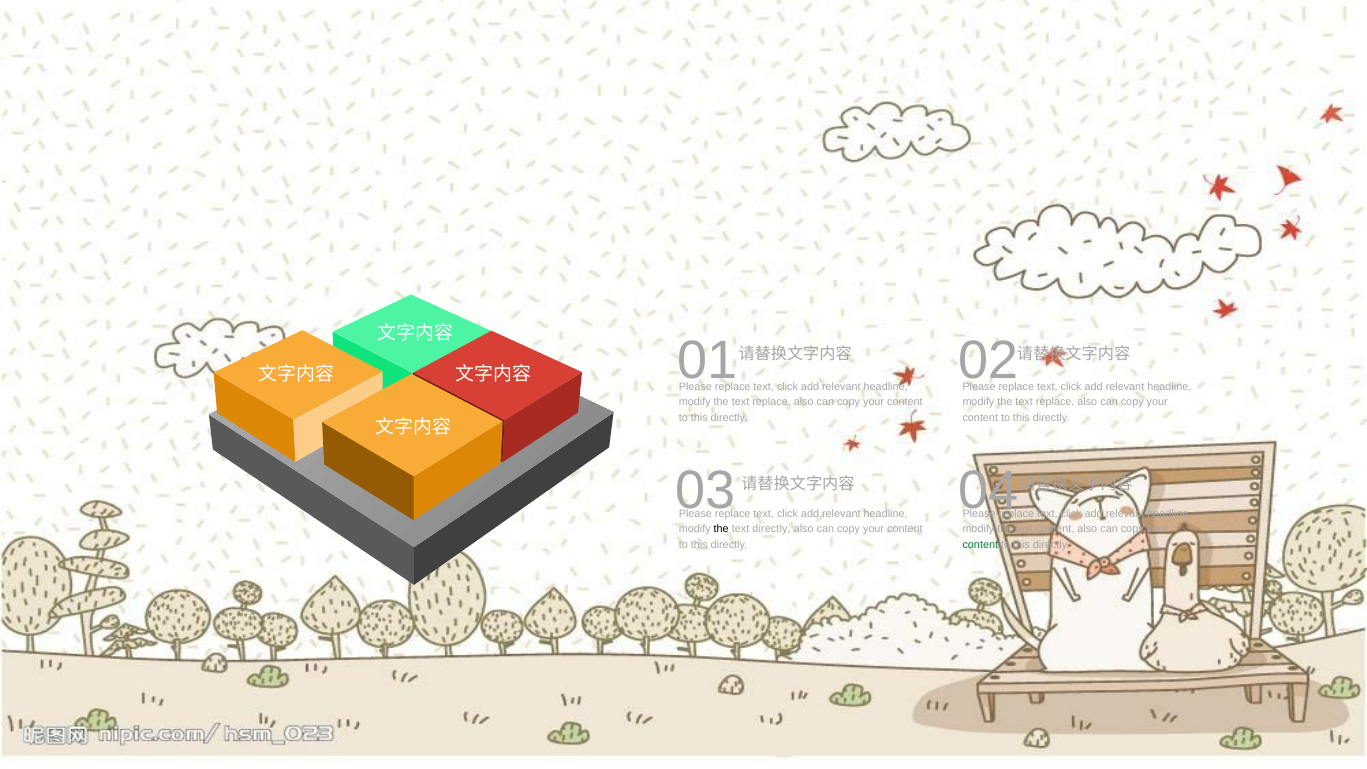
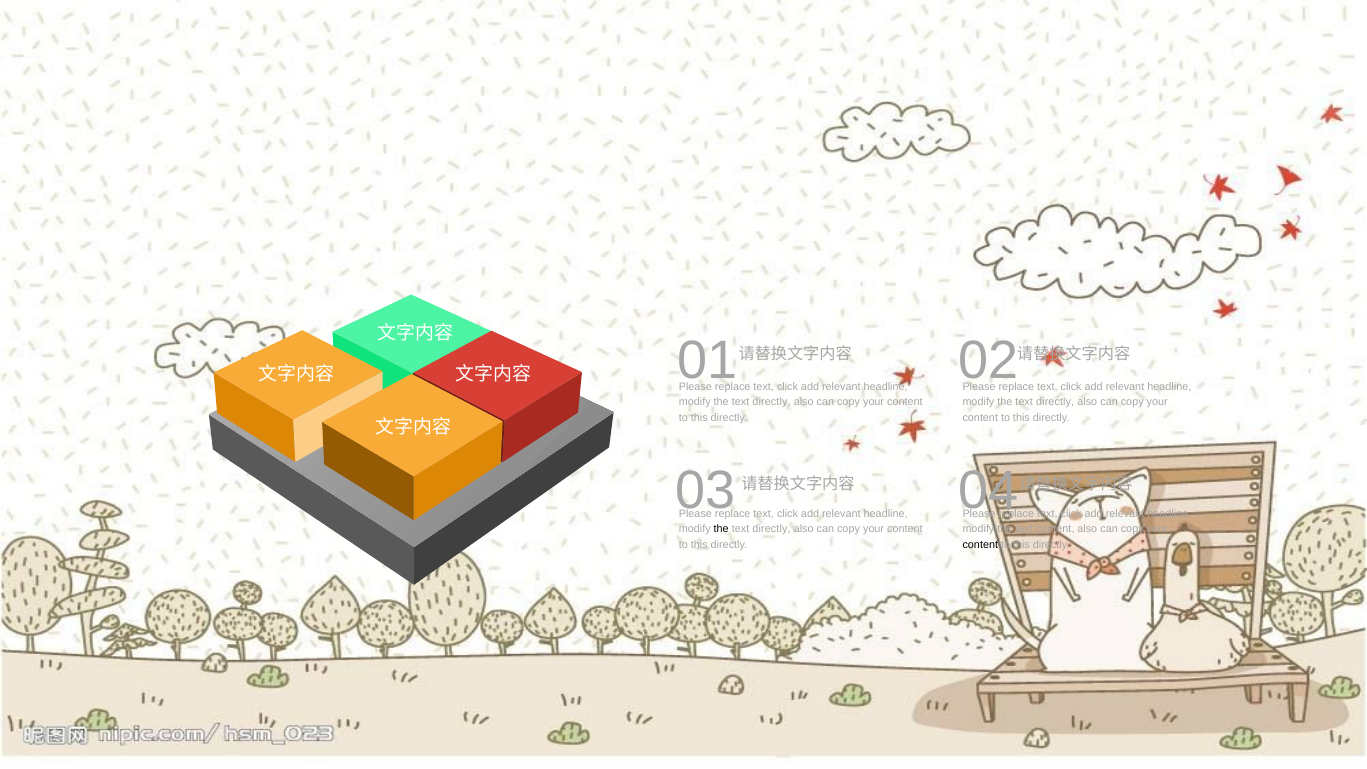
replace at (772, 402): replace -> directly
replace at (1055, 402): replace -> directly
content at (980, 545) colour: green -> black
